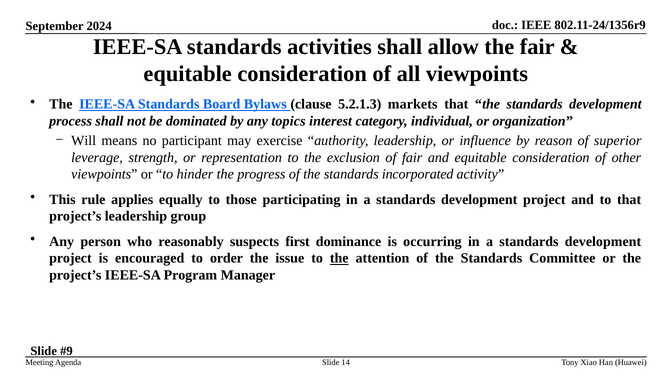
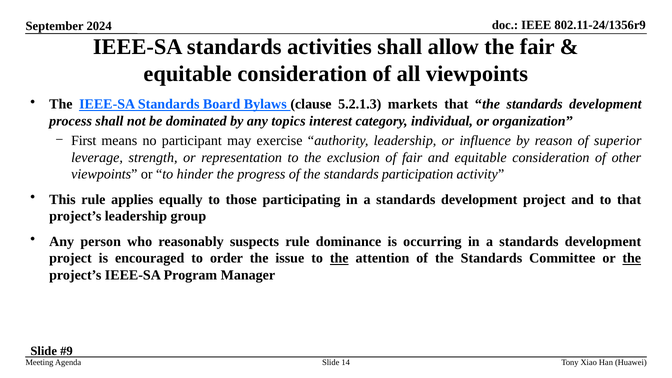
Will: Will -> First
incorporated: incorporated -> participation
suspects first: first -> rule
the at (632, 258) underline: none -> present
